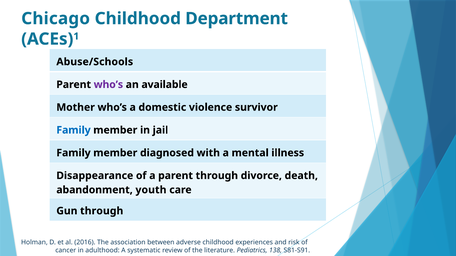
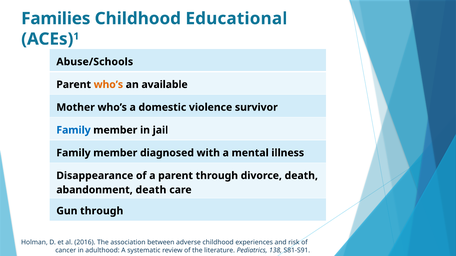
Chicago: Chicago -> Families
Department: Department -> Educational
who’s at (108, 85) colour: purple -> orange
abandonment youth: youth -> death
